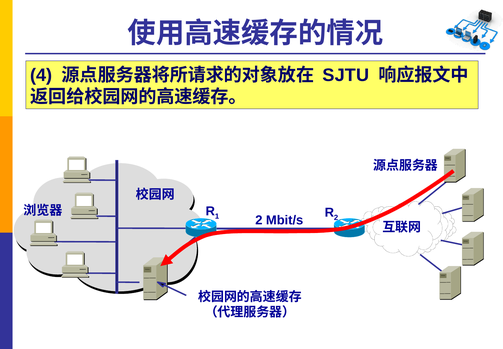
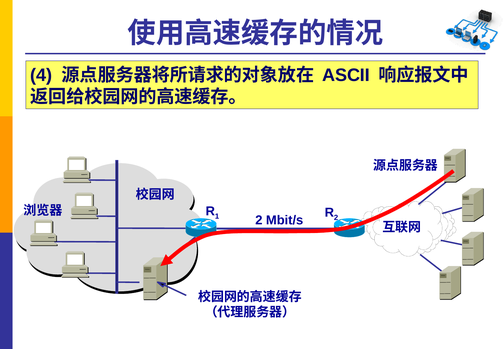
SJTU: SJTU -> ASCII
